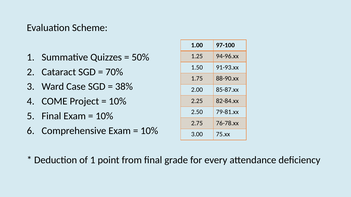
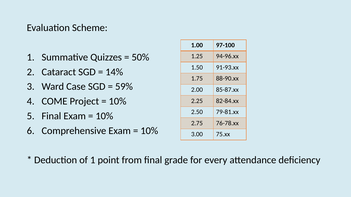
70%: 70% -> 14%
38%: 38% -> 59%
